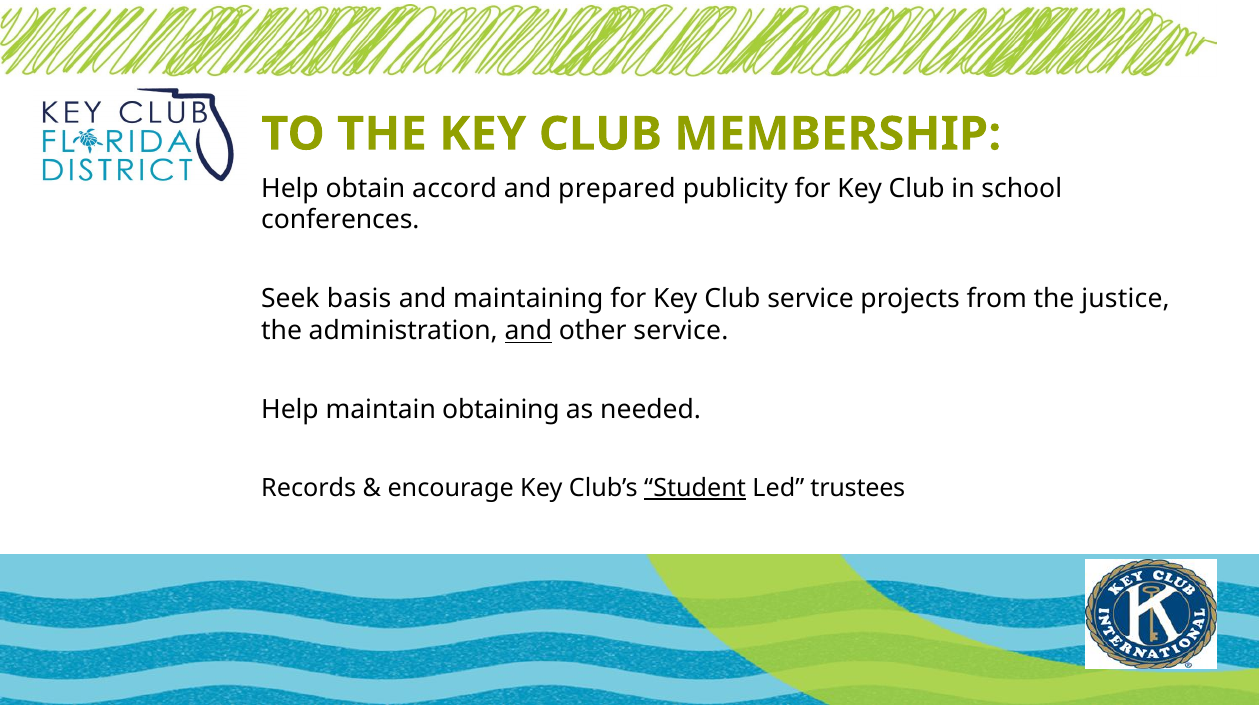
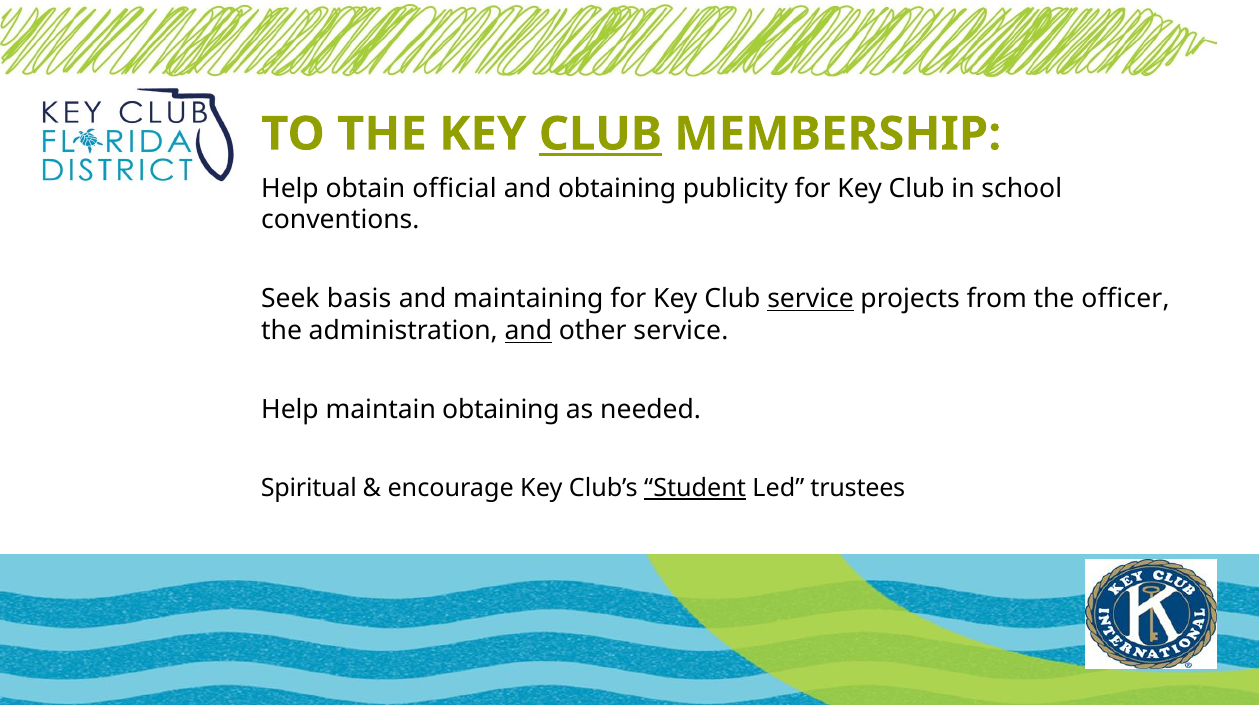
CLUB at (600, 134) underline: none -> present
accord: accord -> official
and prepared: prepared -> obtaining
conferences: conferences -> conventions
service at (811, 299) underline: none -> present
justice: justice -> officer
Records: Records -> Spiritual
